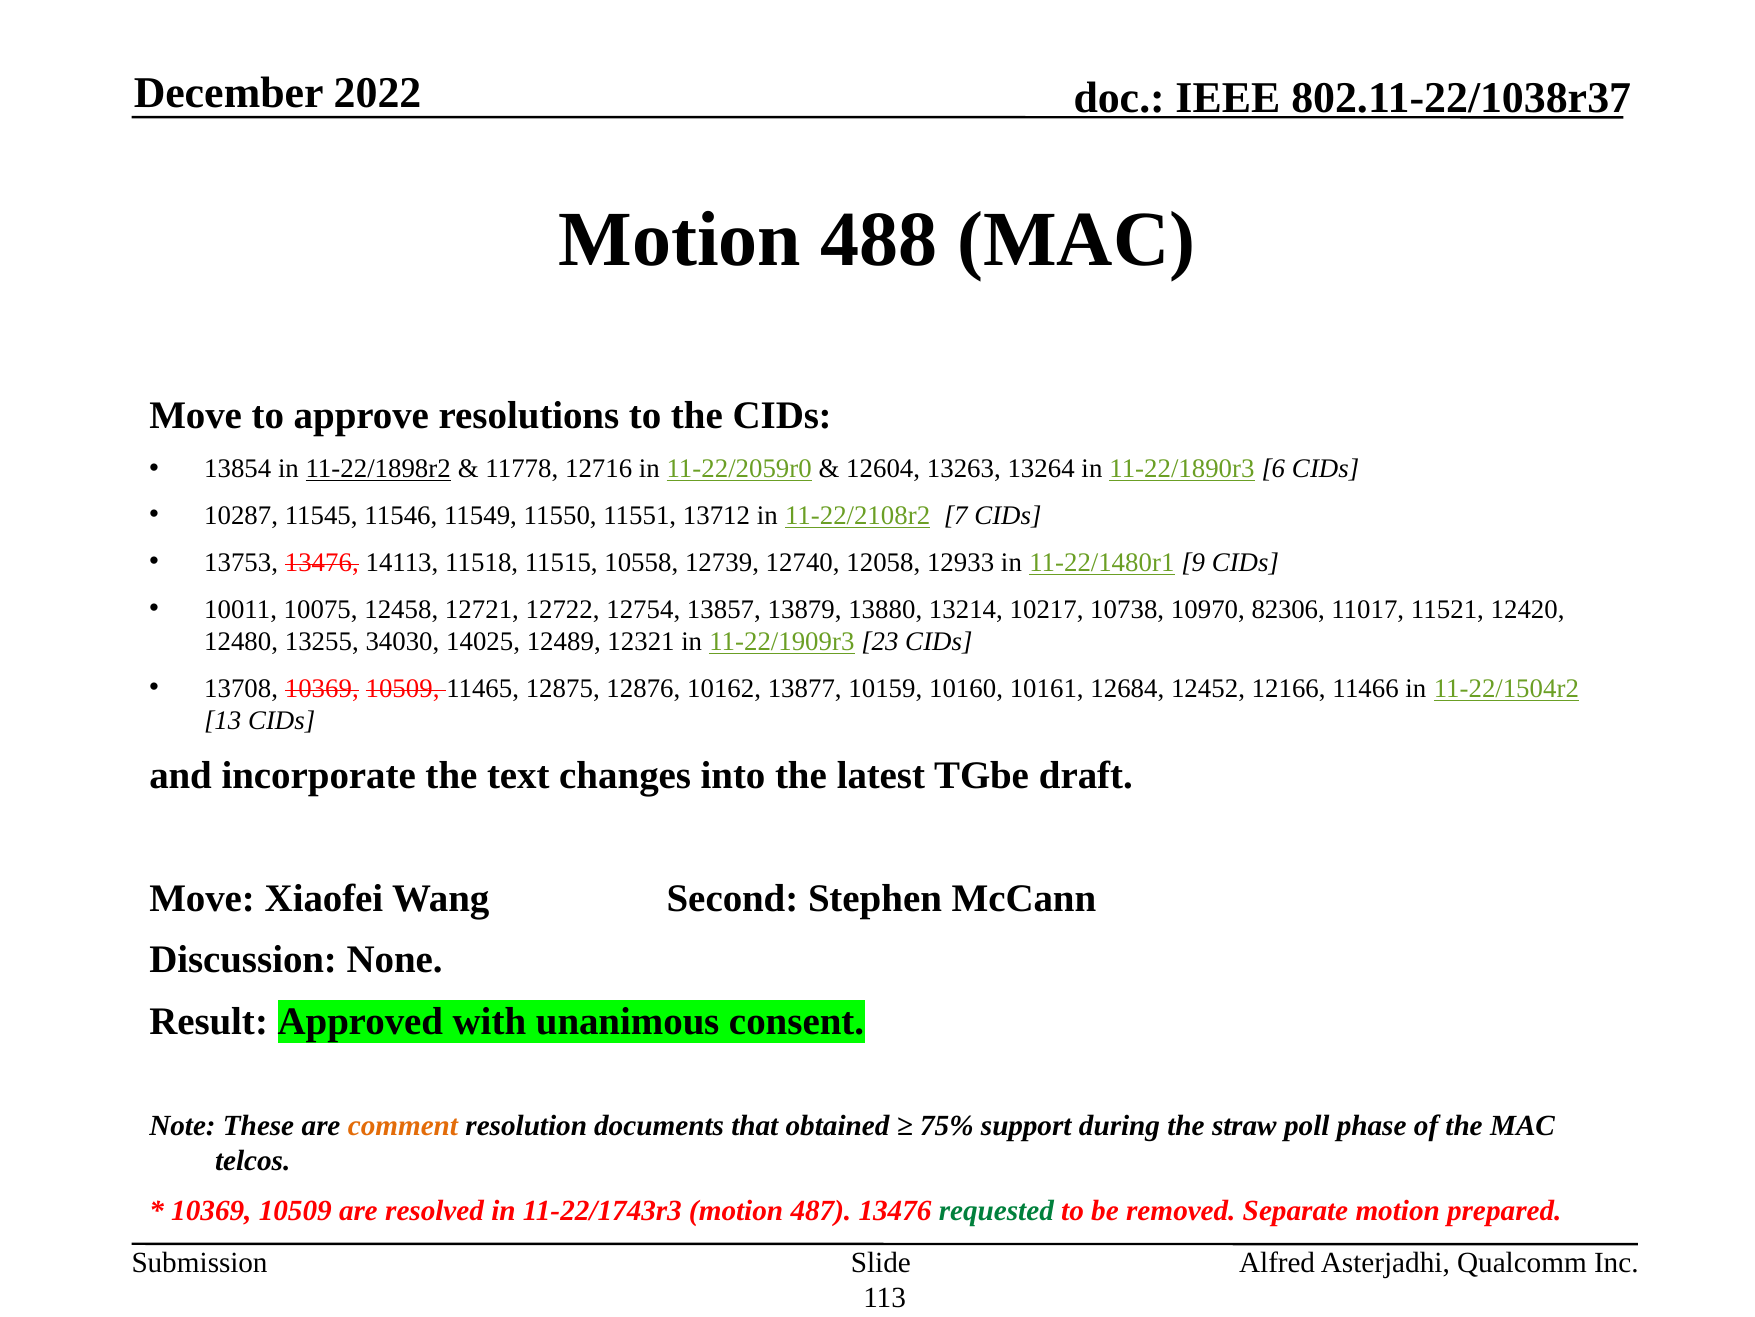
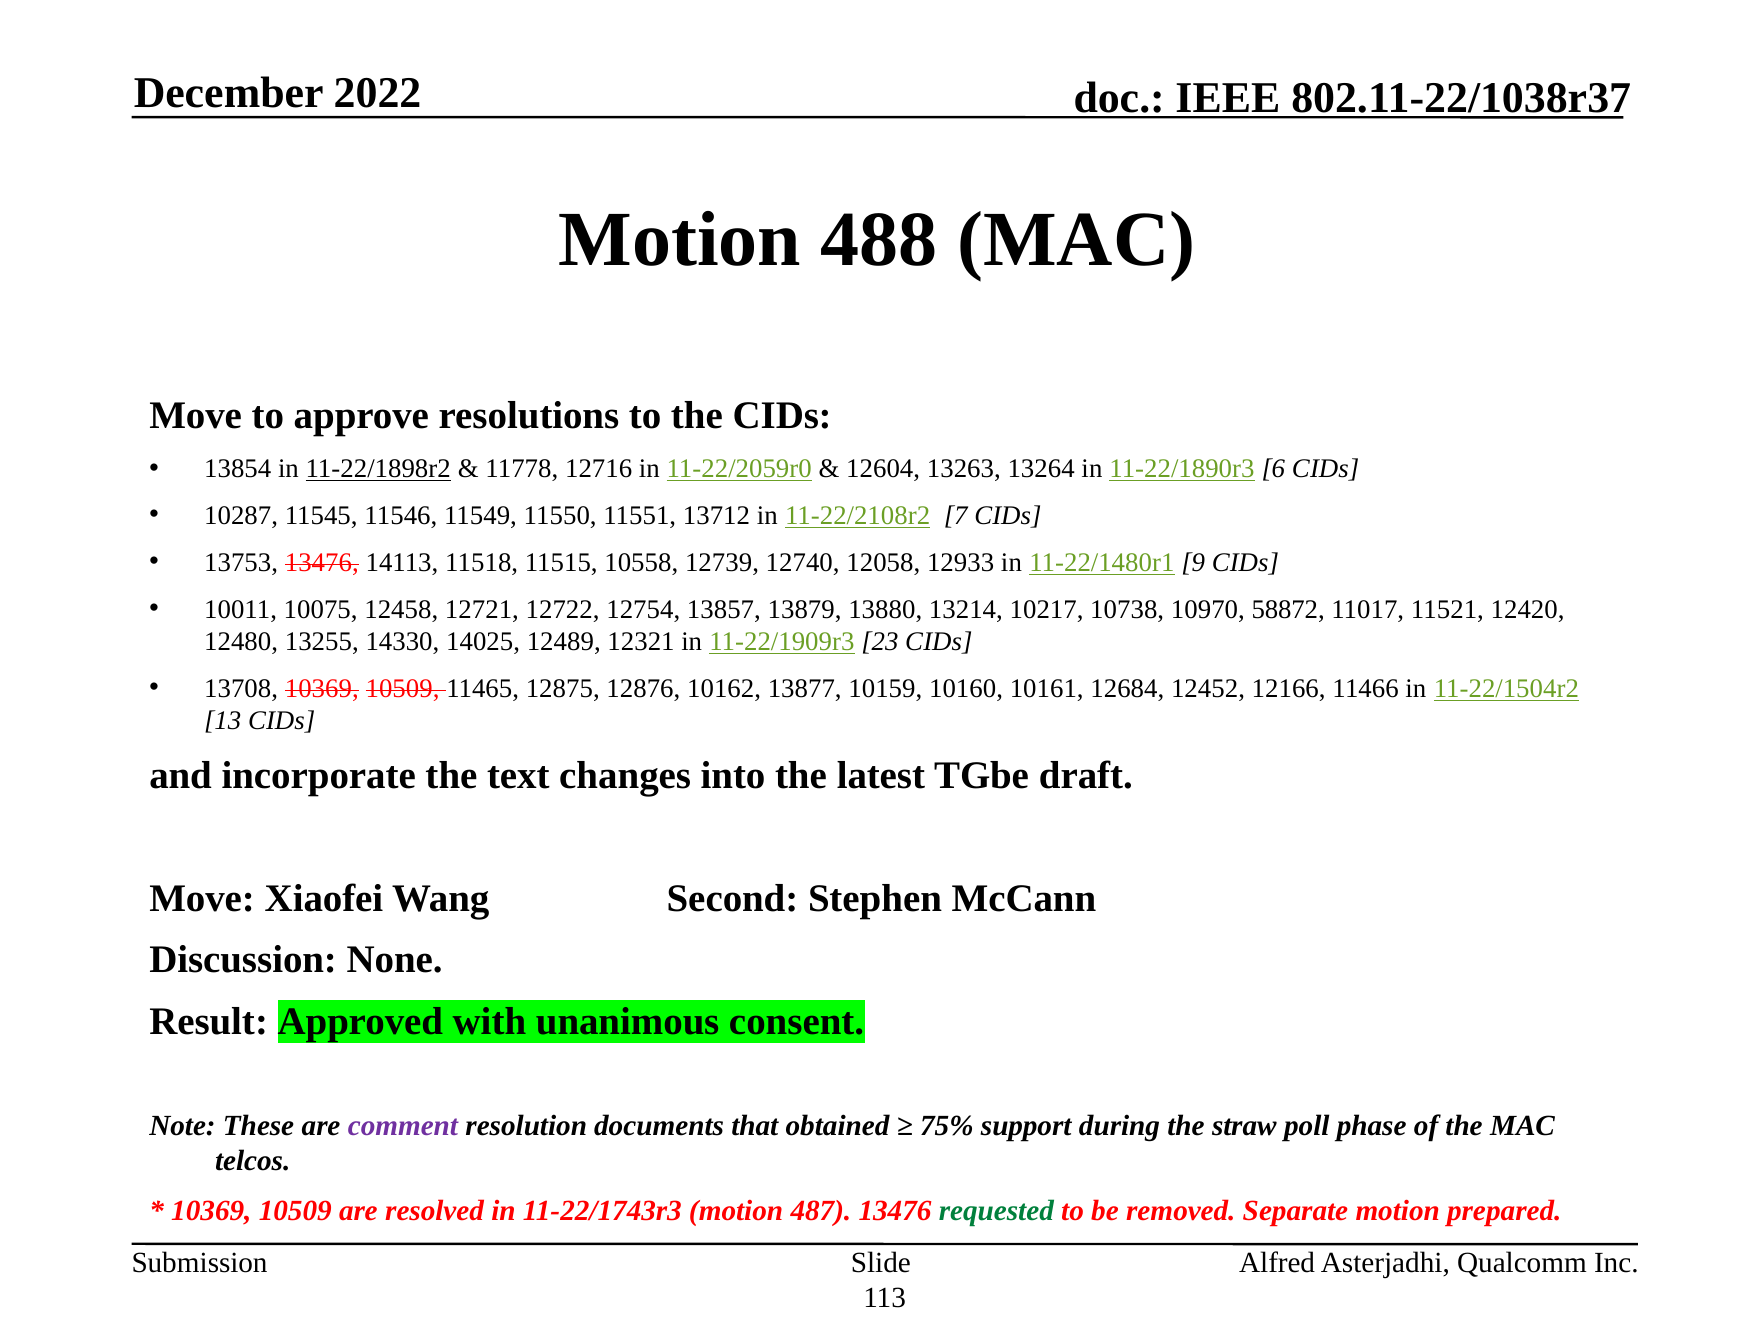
82306: 82306 -> 58872
34030: 34030 -> 14330
comment colour: orange -> purple
